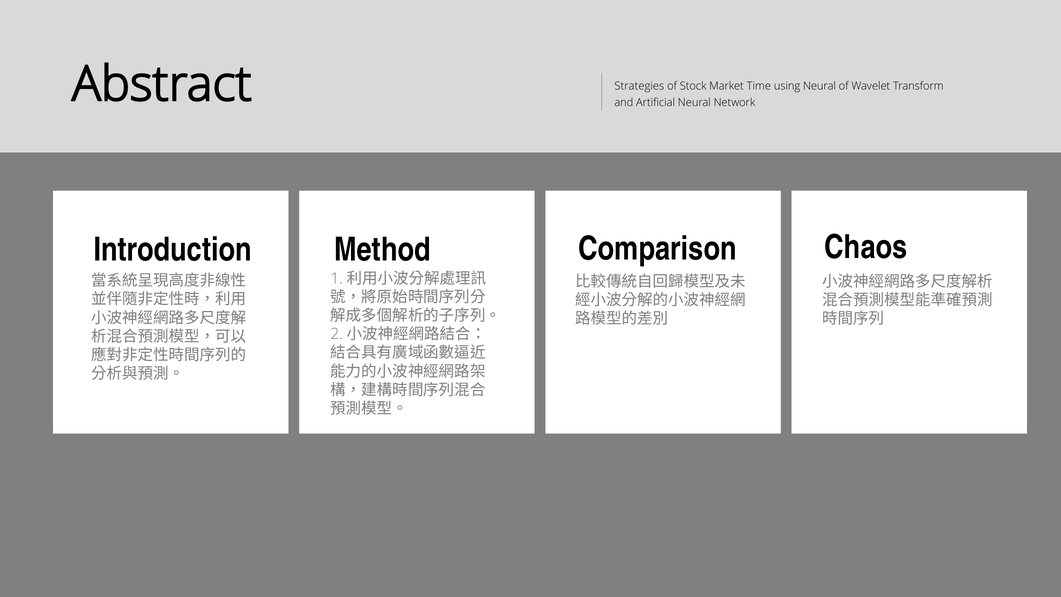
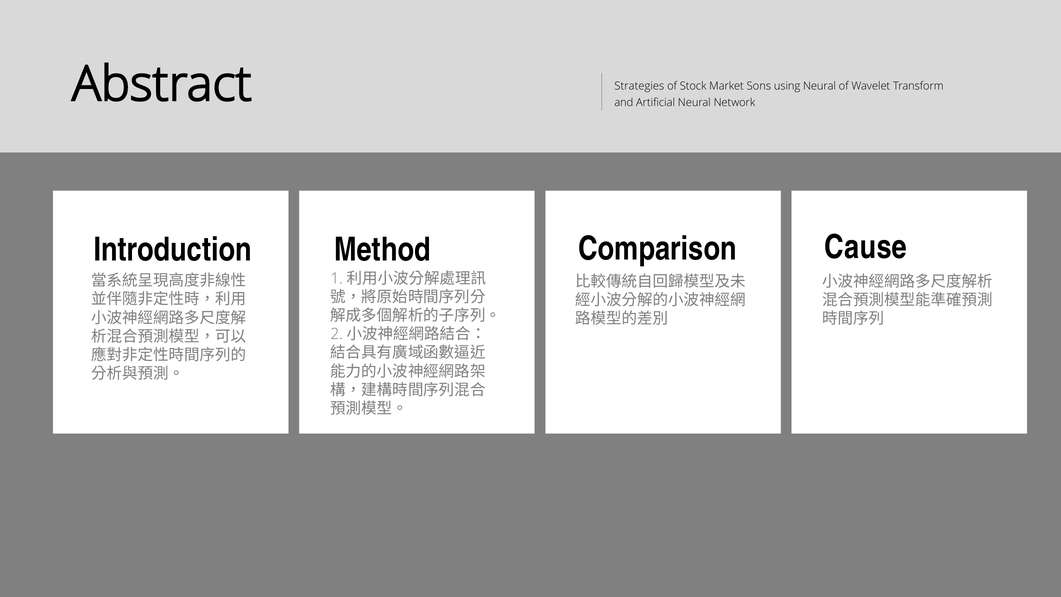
Time: Time -> Sons
Chaos: Chaos -> Cause
